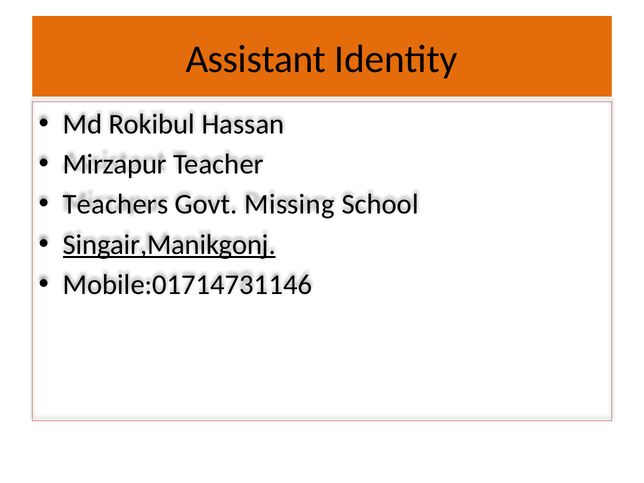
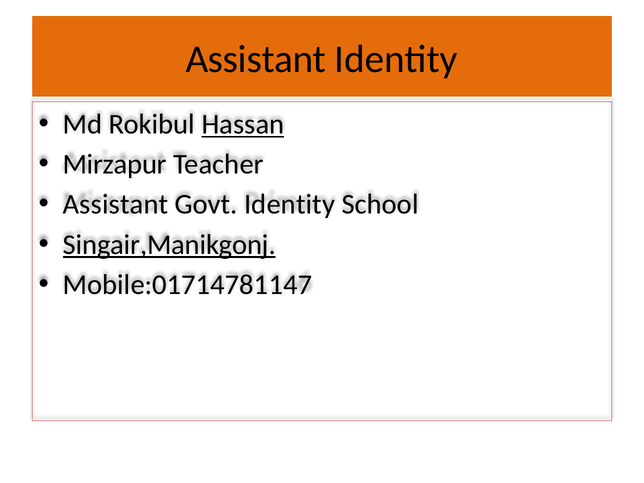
Hassan underline: none -> present
Teachers at (116, 205): Teachers -> Assistant
Govt Missing: Missing -> Identity
Mobile:01714731146: Mobile:01714731146 -> Mobile:01714781147
